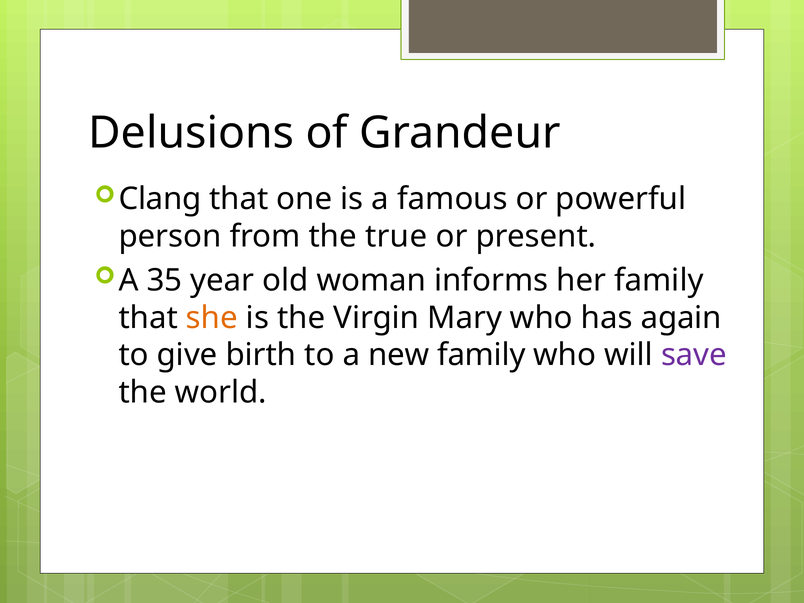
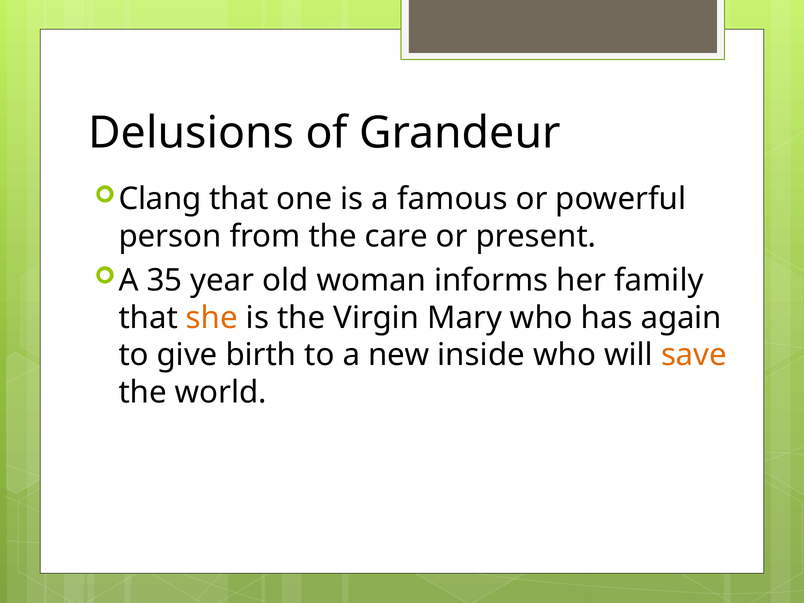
true: true -> care
new family: family -> inside
save colour: purple -> orange
